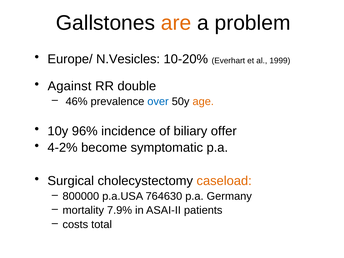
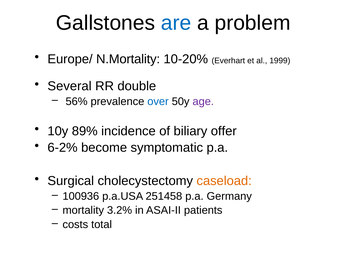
are colour: orange -> blue
N.Vesicles: N.Vesicles -> N.Mortality
Against: Against -> Several
46%: 46% -> 56%
age colour: orange -> purple
96%: 96% -> 89%
4-2%: 4-2% -> 6-2%
800000: 800000 -> 100936
764630: 764630 -> 251458
7.9%: 7.9% -> 3.2%
